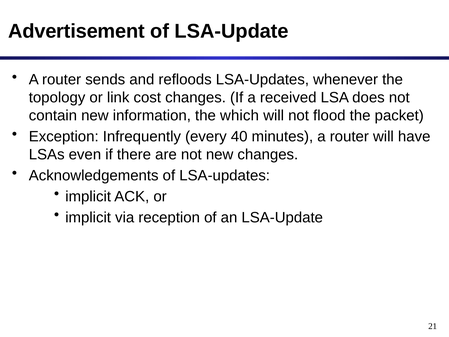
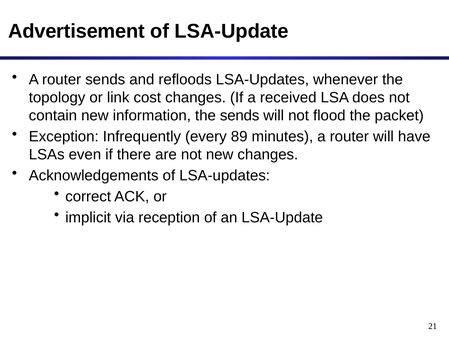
the which: which -> sends
40: 40 -> 89
implicit at (88, 196): implicit -> correct
